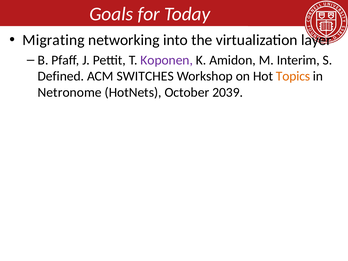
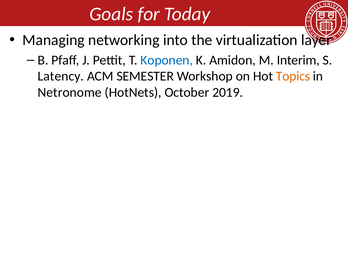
Migrating: Migrating -> Managing
Koponen colour: purple -> blue
Defined: Defined -> Latency
SWITCHES: SWITCHES -> SEMESTER
2039: 2039 -> 2019
